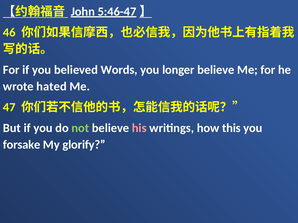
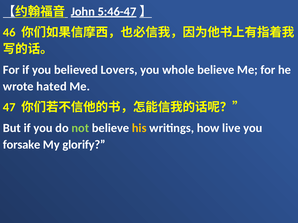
Words: Words -> Lovers
longer: longer -> whole
his colour: pink -> yellow
this: this -> live
